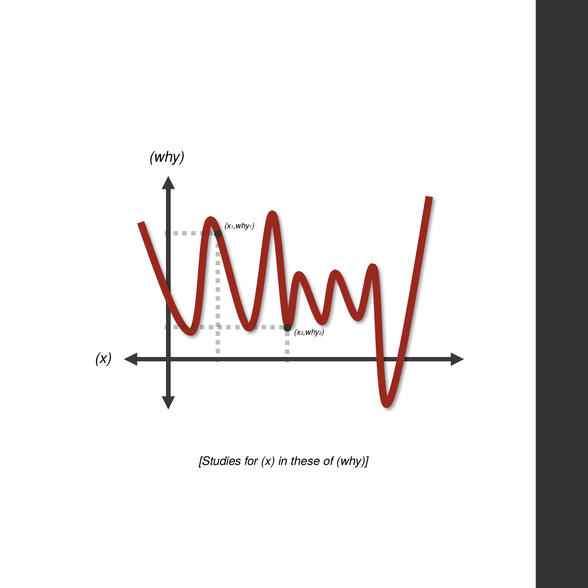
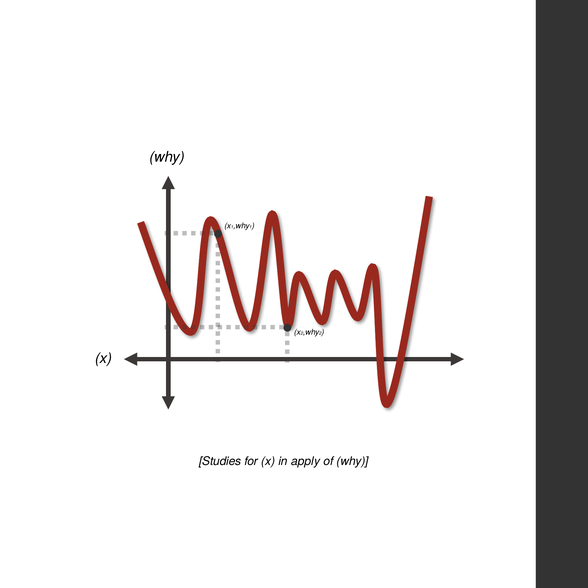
these: these -> apply
